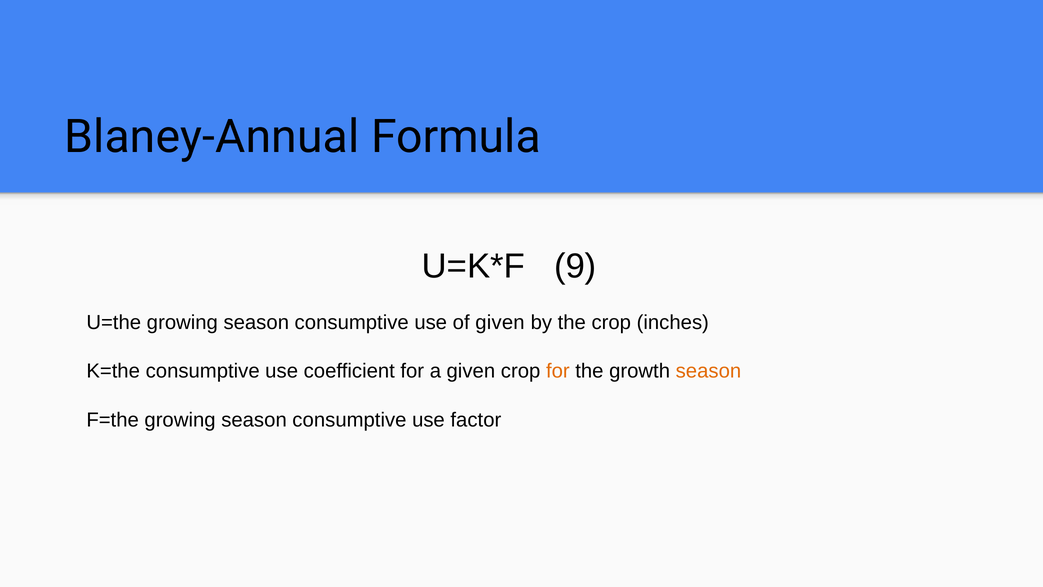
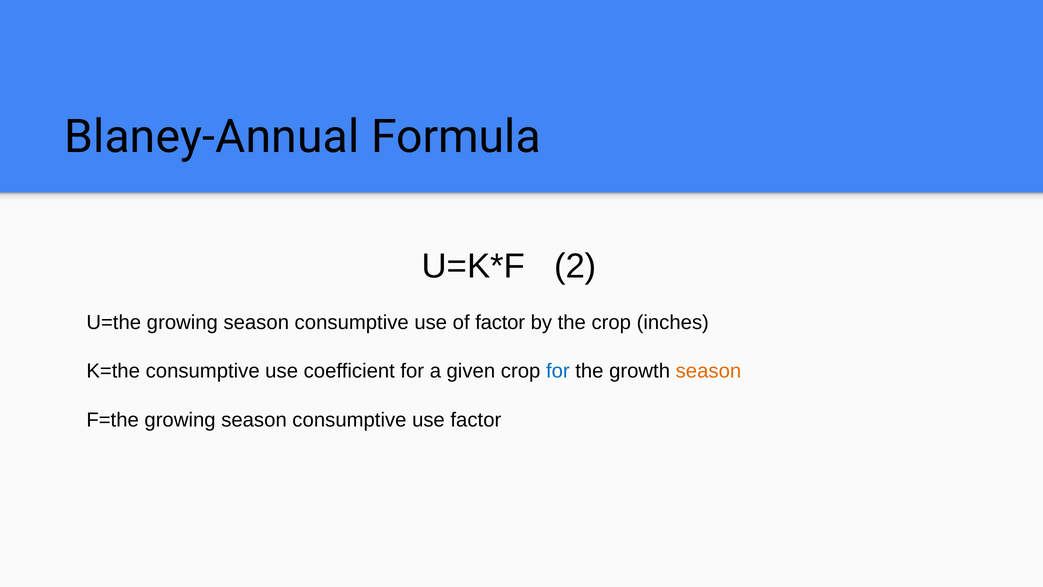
9: 9 -> 2
of given: given -> factor
for at (558, 371) colour: orange -> blue
